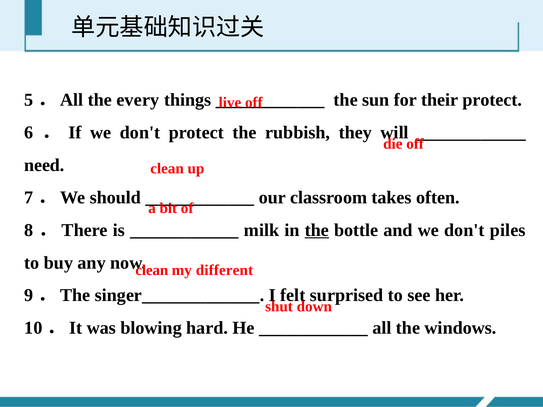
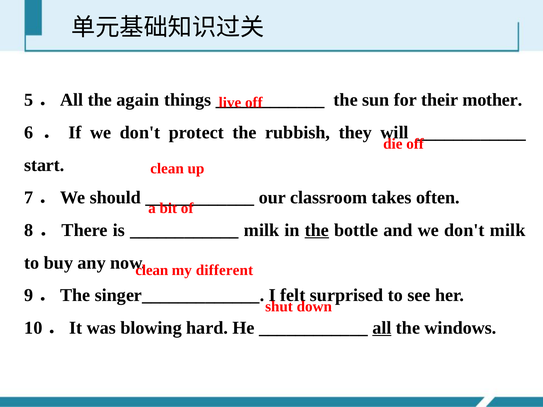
every: every -> again
their protect: protect -> mother
need: need -> start
don't piles: piles -> milk
all underline: none -> present
